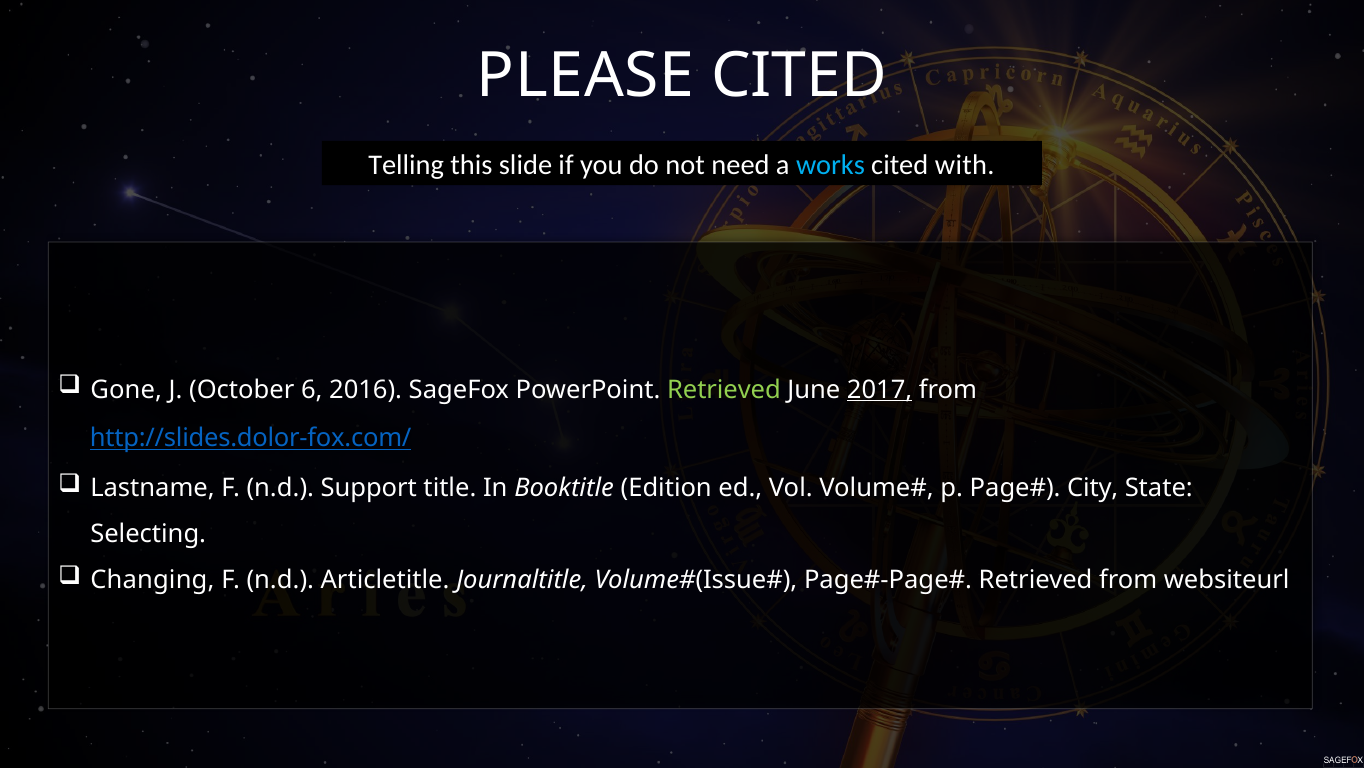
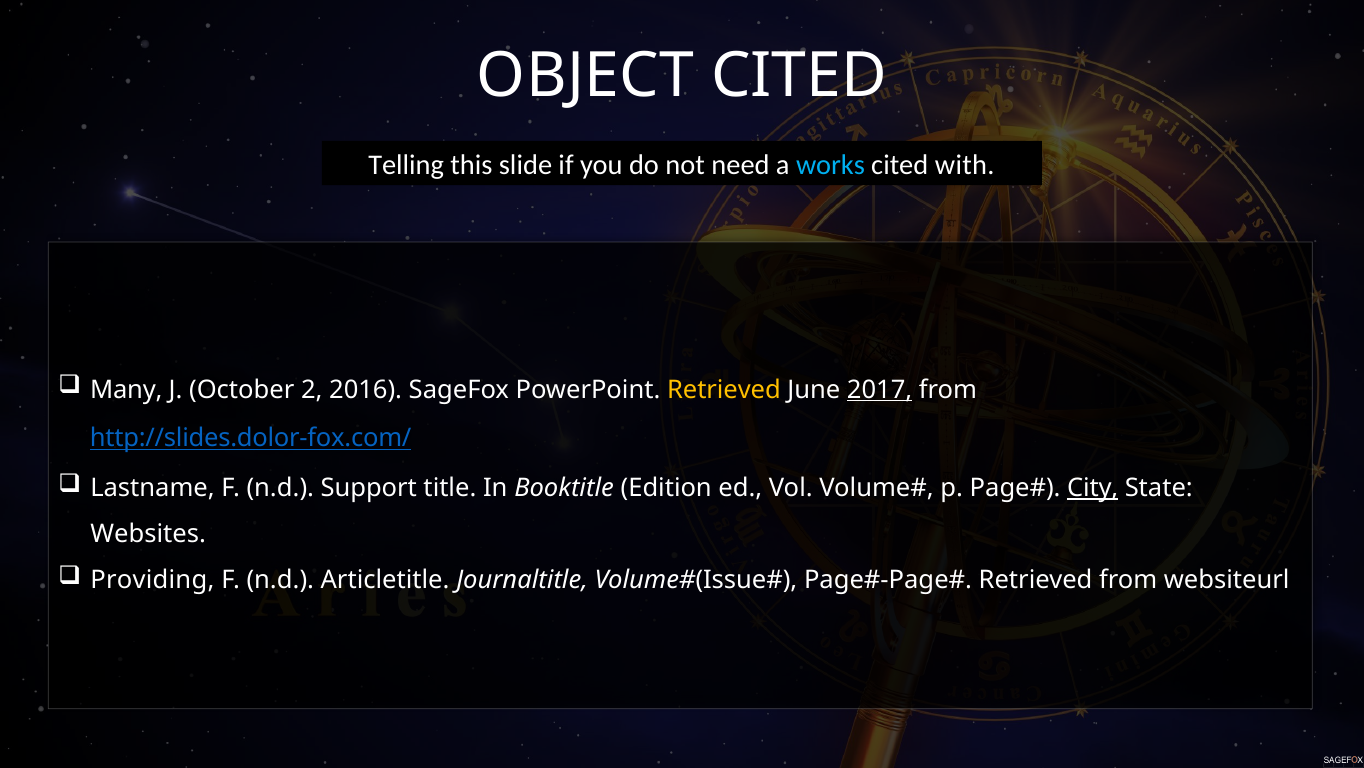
PLEASE: PLEASE -> OBJECT
Gone: Gone -> Many
6: 6 -> 2
Retrieved at (724, 389) colour: light green -> yellow
City underline: none -> present
Selecting: Selecting -> Websites
Changing: Changing -> Providing
